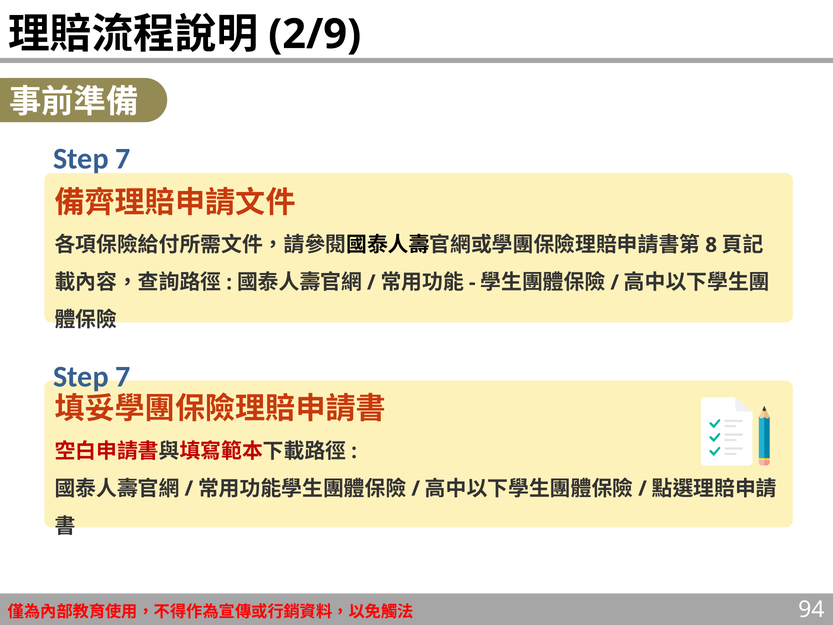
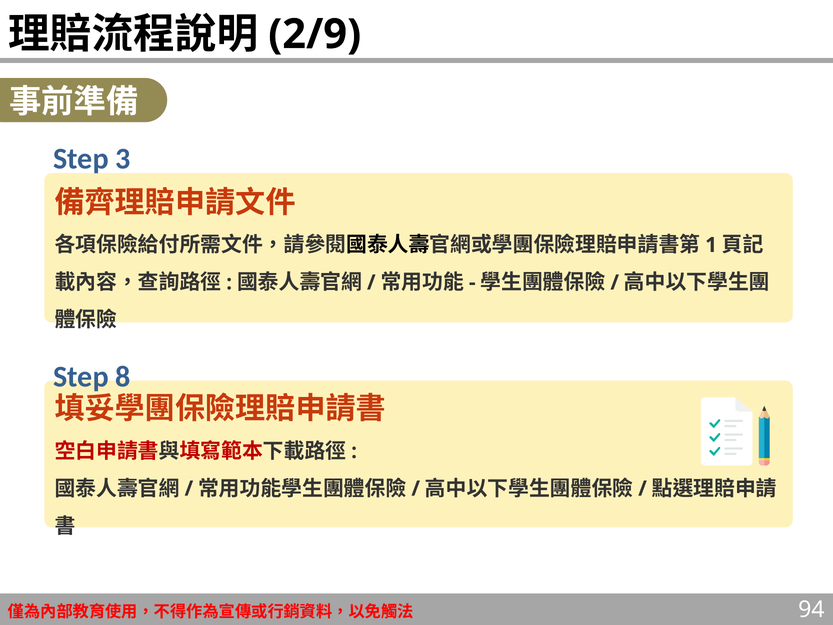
7 at (123, 159): 7 -> 3
8: 8 -> 1
7 at (123, 377): 7 -> 8
